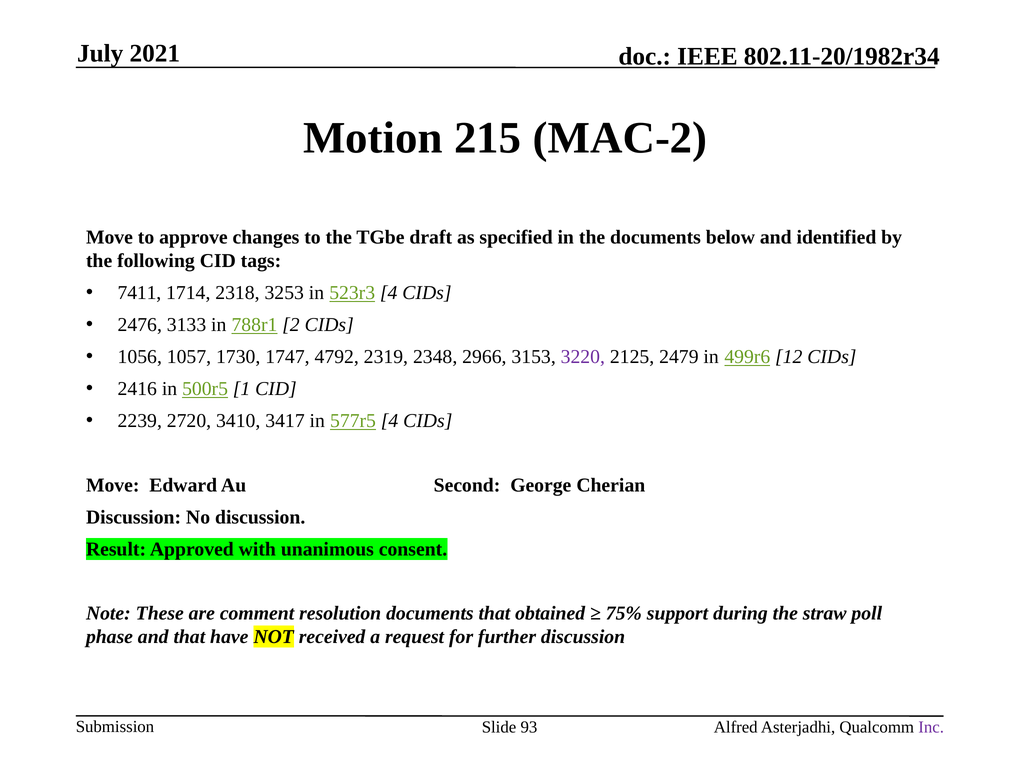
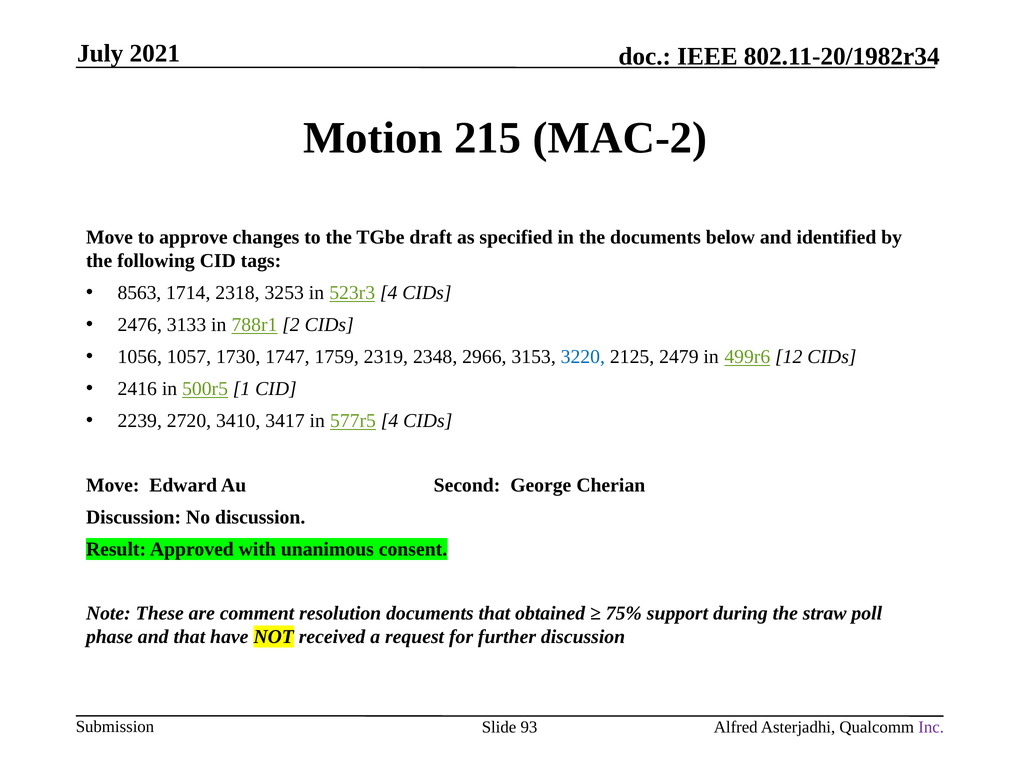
7411: 7411 -> 8563
4792: 4792 -> 1759
3220 colour: purple -> blue
